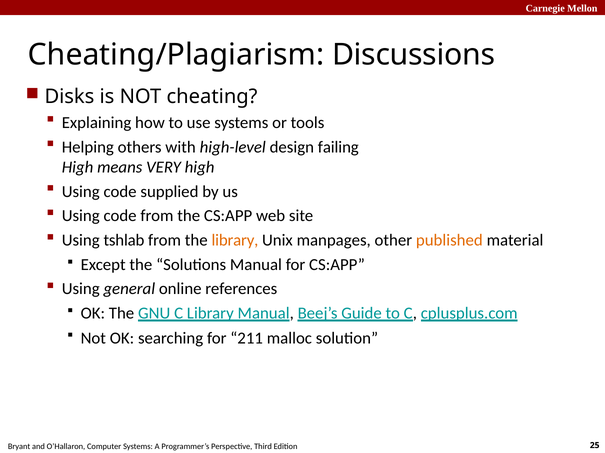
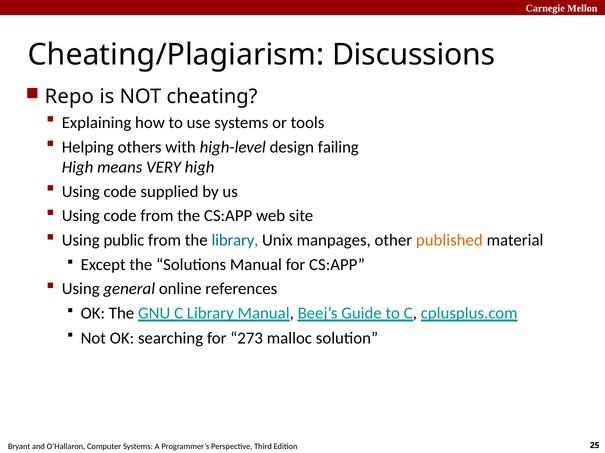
Disks: Disks -> Repo
tshlab: tshlab -> public
library at (235, 241) colour: orange -> blue
211: 211 -> 273
